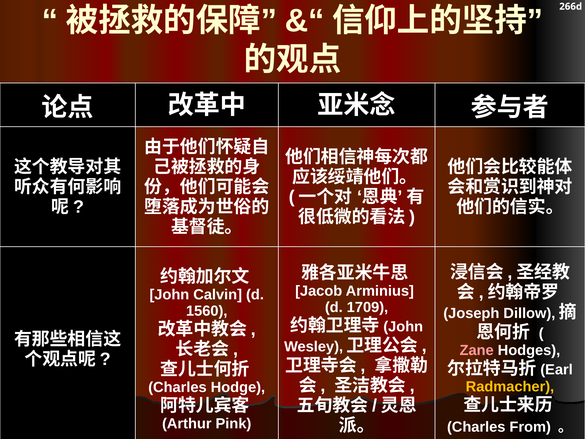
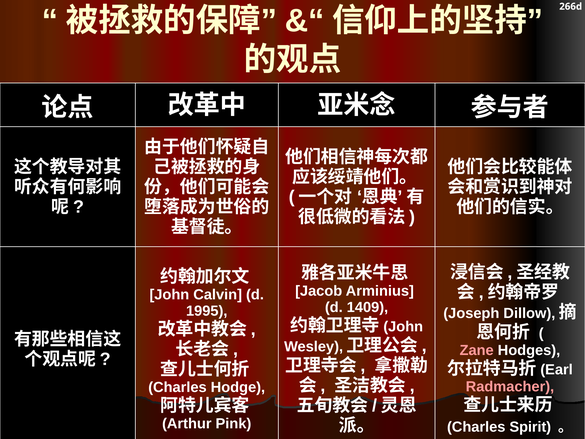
1709: 1709 -> 1409
1560: 1560 -> 1995
Radmacher colour: yellow -> pink
From: From -> Spirit
